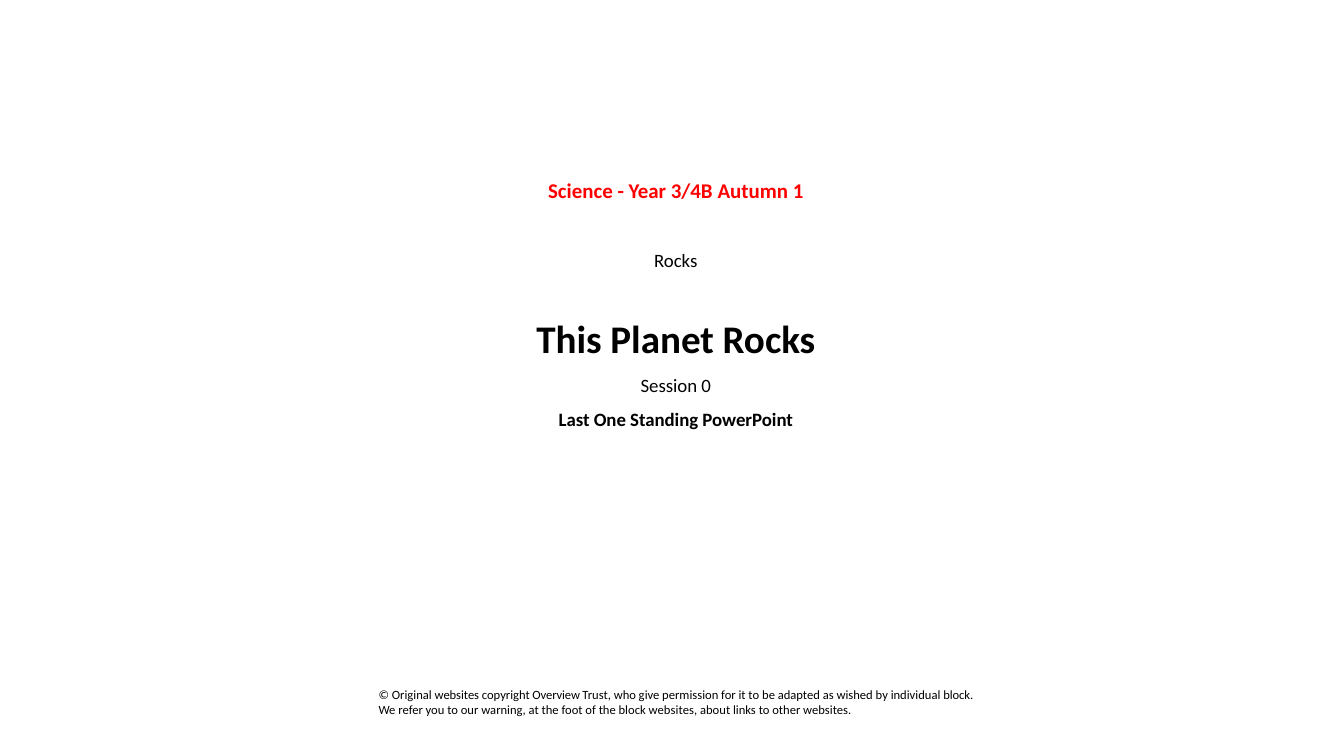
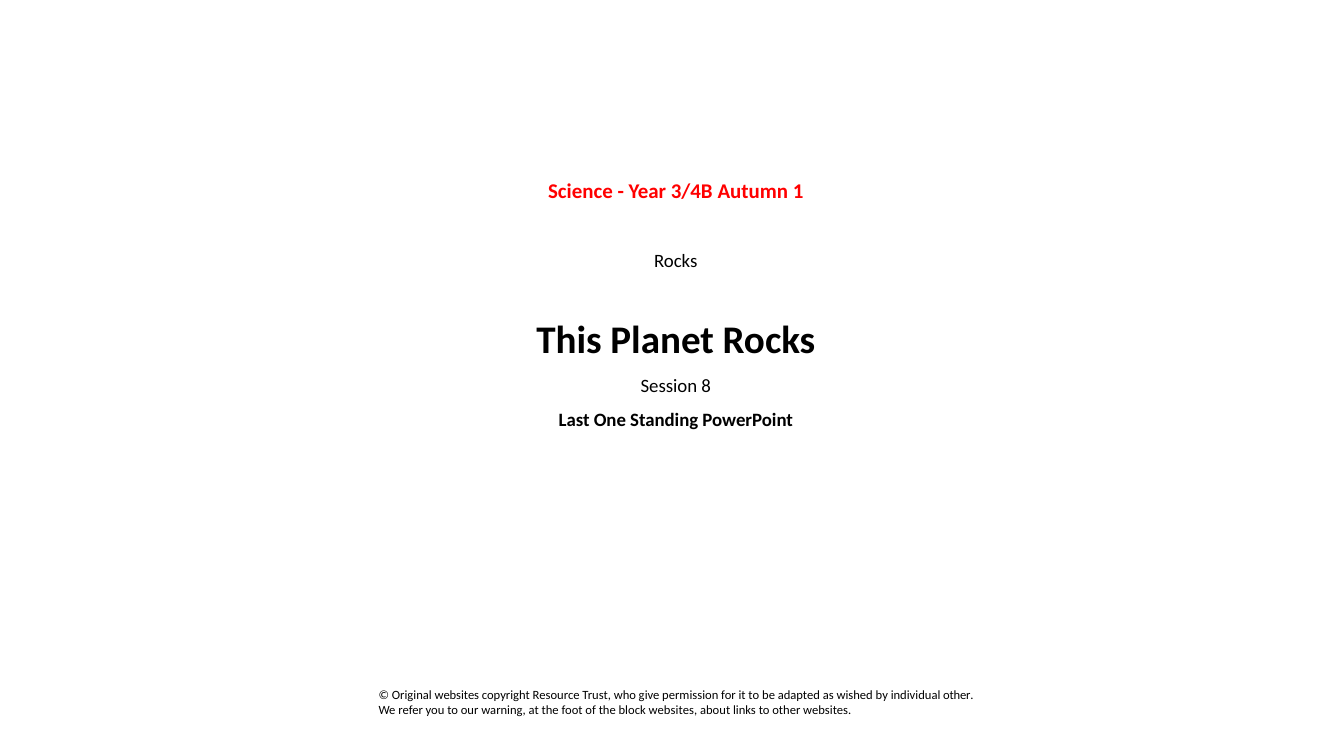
0: 0 -> 8
Overview: Overview -> Resource
individual block: block -> other
